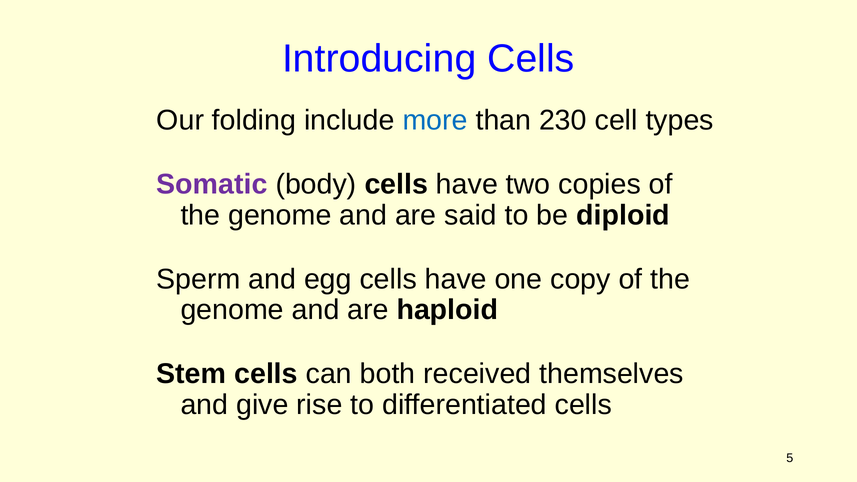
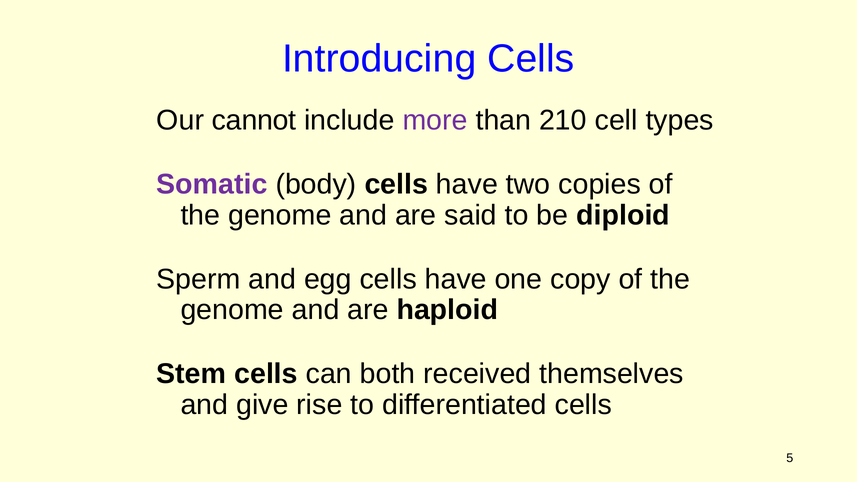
folding: folding -> cannot
more colour: blue -> purple
230: 230 -> 210
